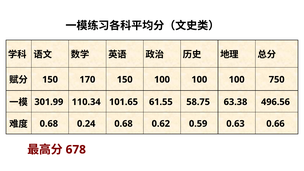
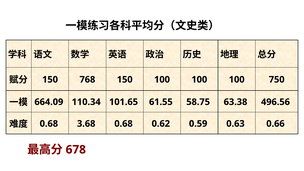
170: 170 -> 768
301.99: 301.99 -> 664.09
0.24: 0.24 -> 3.68
